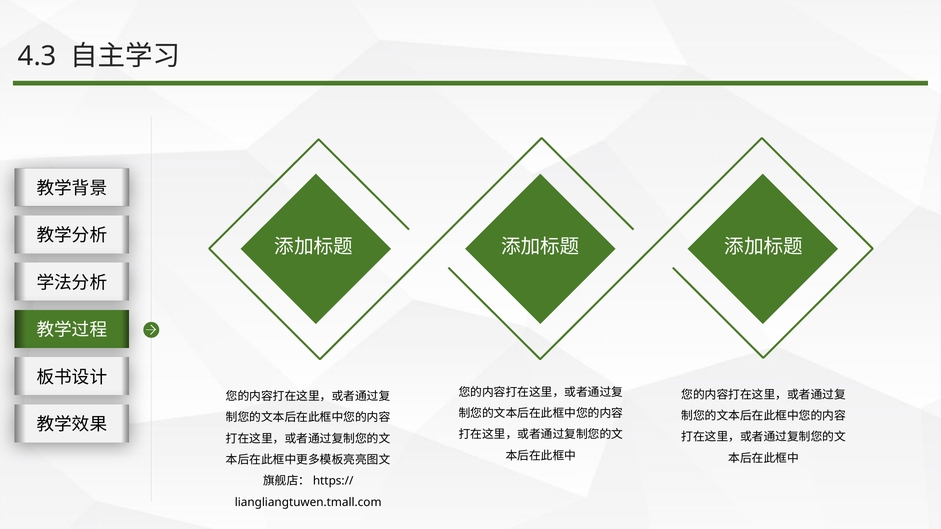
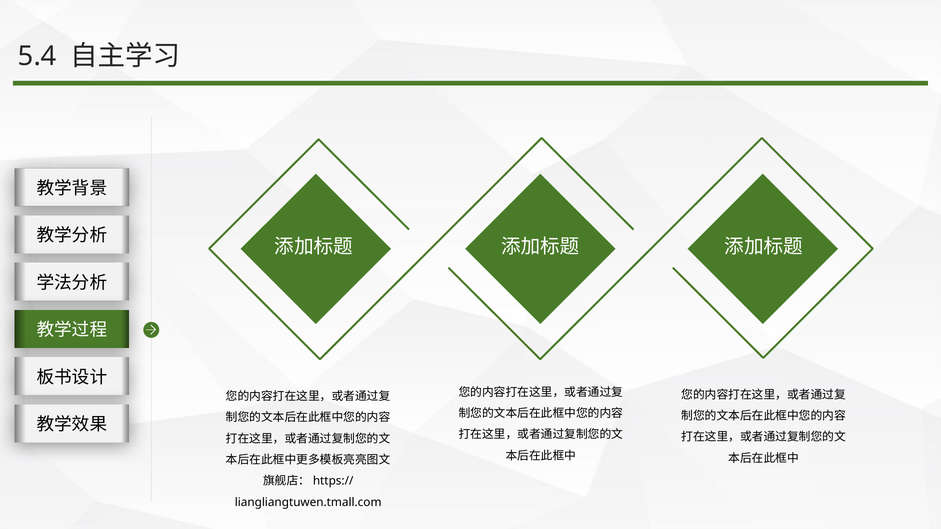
4.3: 4.3 -> 5.4
